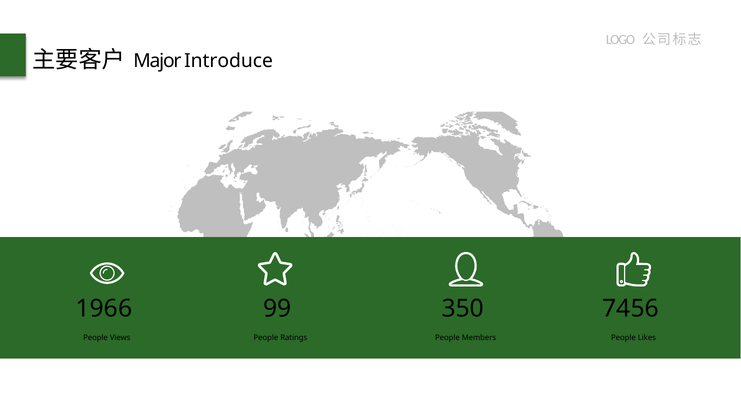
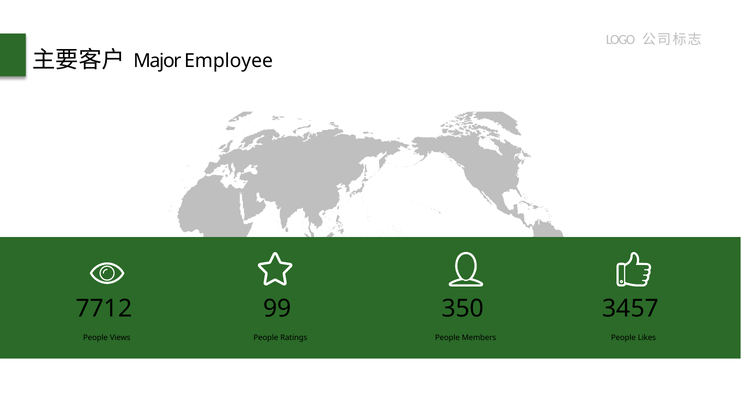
Introduce: Introduce -> Employee
1966: 1966 -> 7712
7456: 7456 -> 3457
